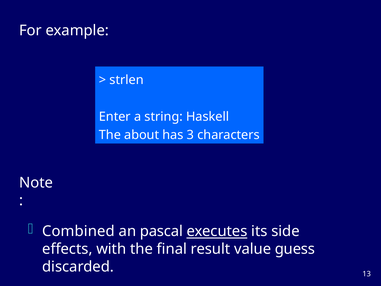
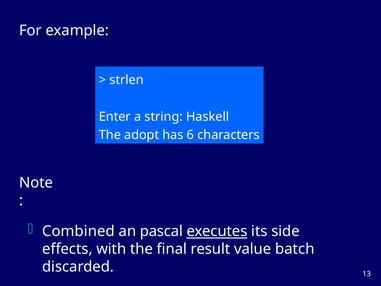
about: about -> adopt
3: 3 -> 6
guess: guess -> batch
